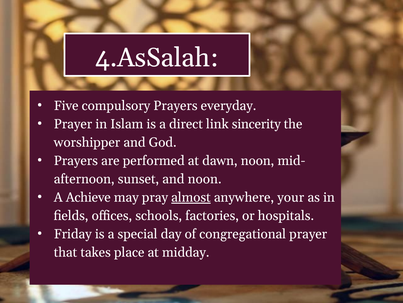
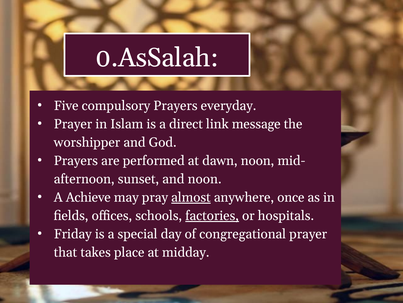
4.AsSalah: 4.AsSalah -> 0.AsSalah
sincerity: sincerity -> message
your: your -> once
factories underline: none -> present
